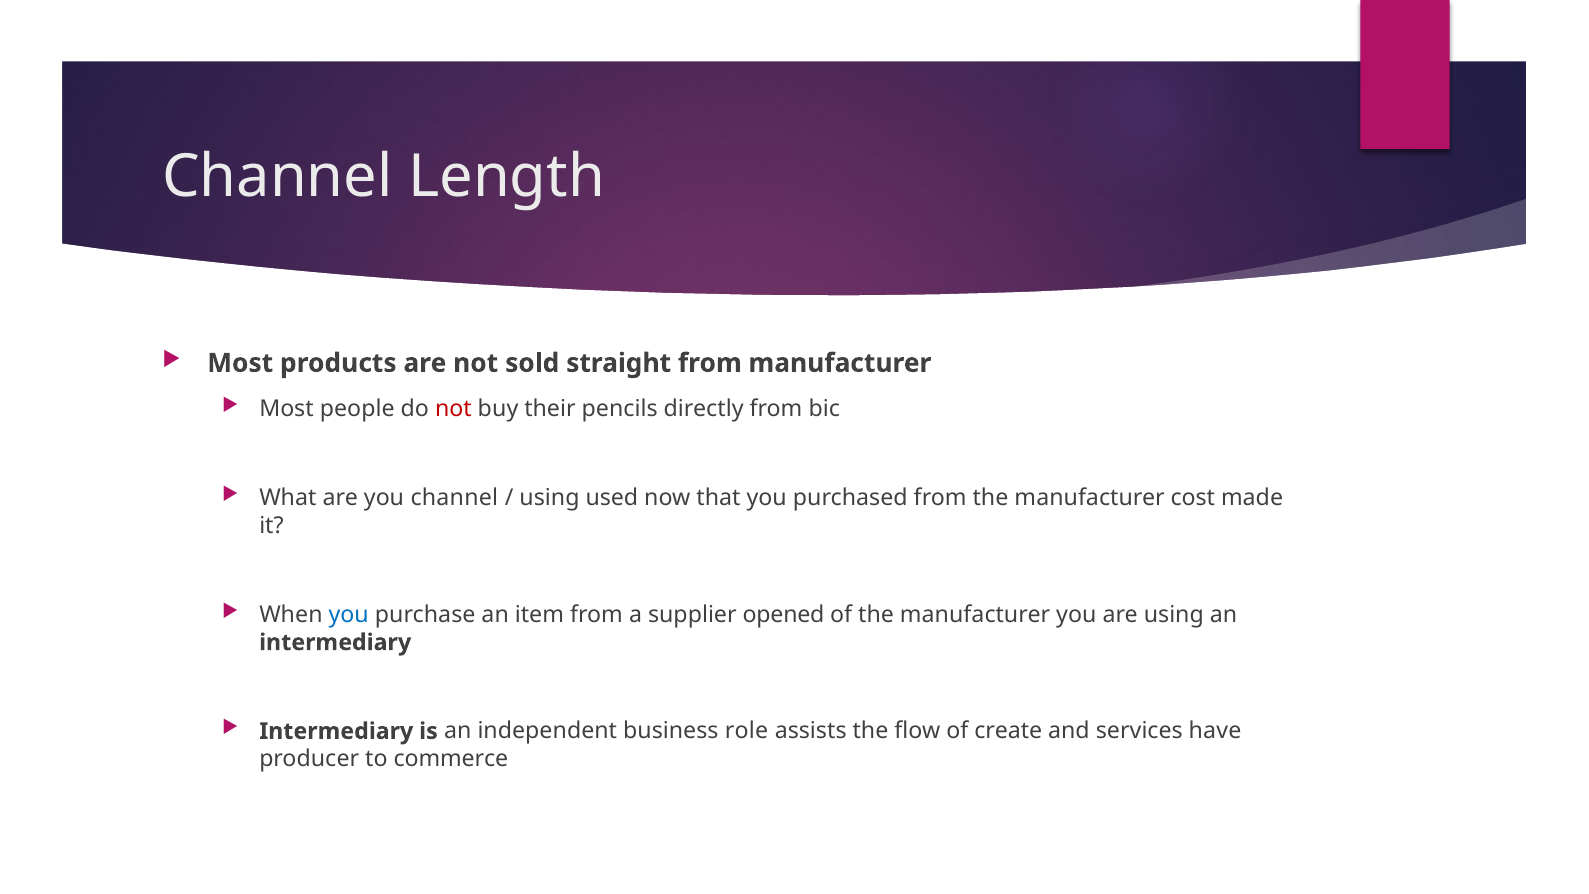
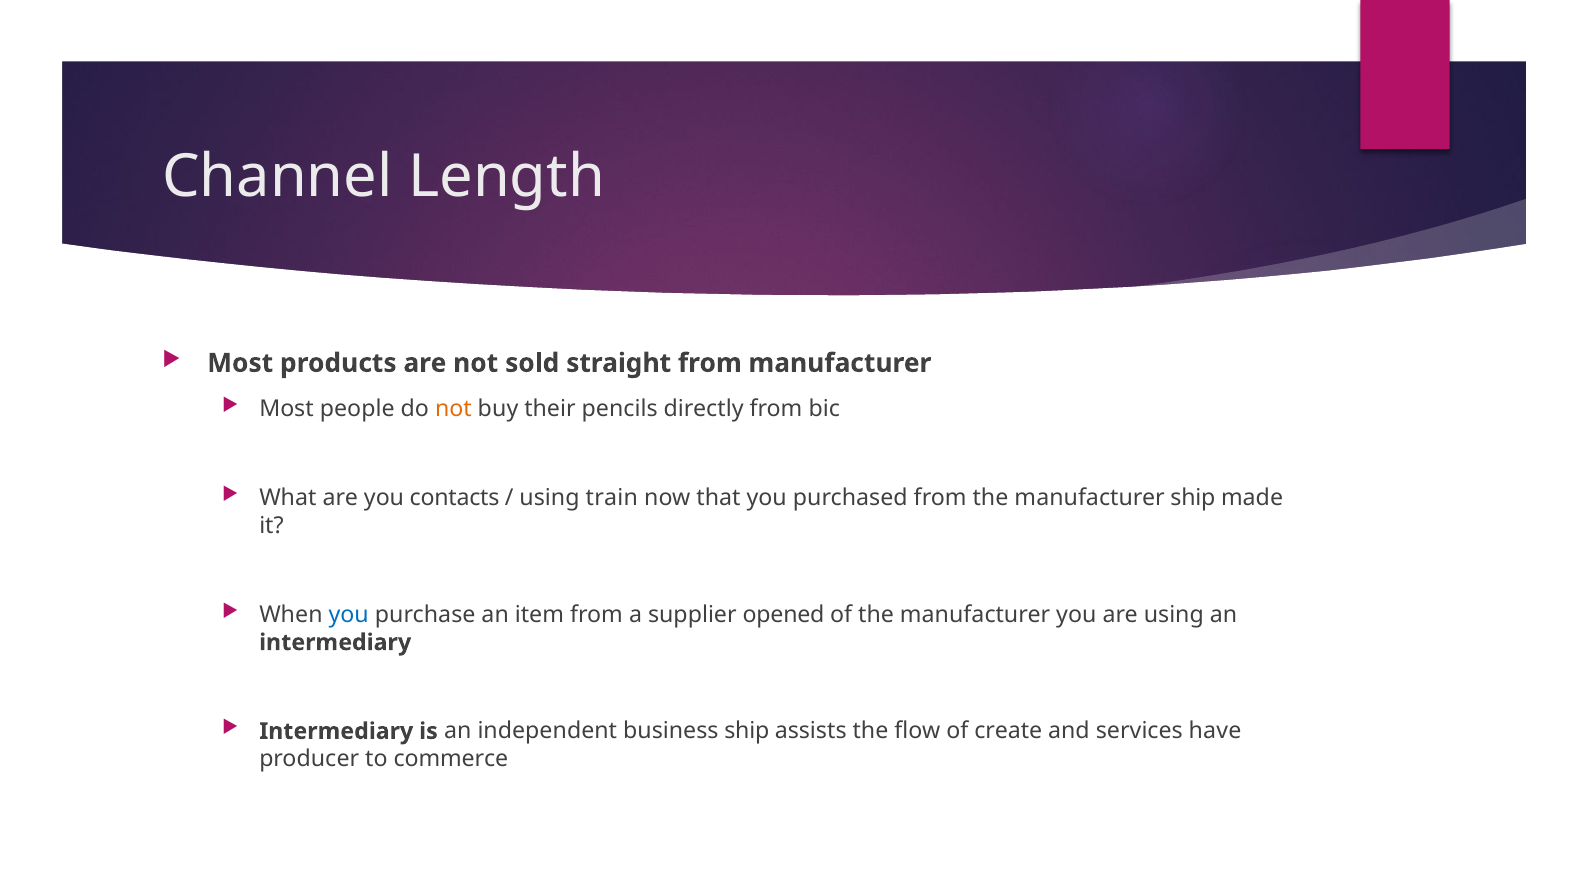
not at (453, 409) colour: red -> orange
you channel: channel -> contacts
used: used -> train
manufacturer cost: cost -> ship
business role: role -> ship
